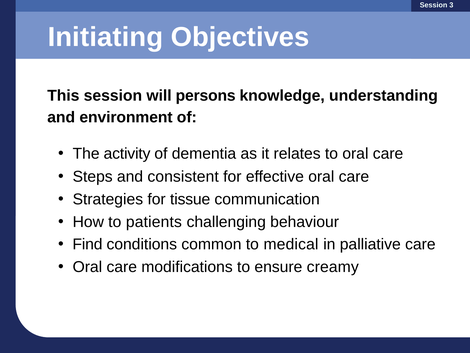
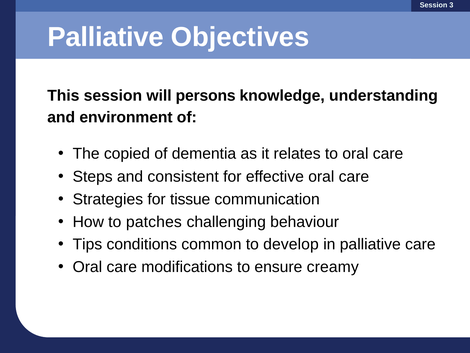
Initiating at (105, 37): Initiating -> Palliative
activity: activity -> copied
patients: patients -> patches
Find: Find -> Tips
medical: medical -> develop
